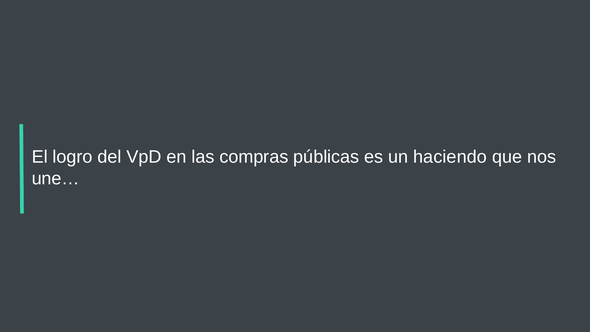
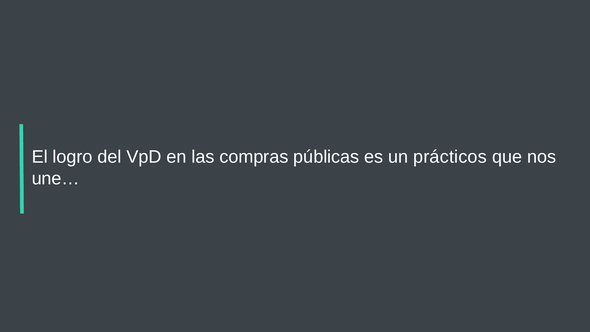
haciendo: haciendo -> prácticos
